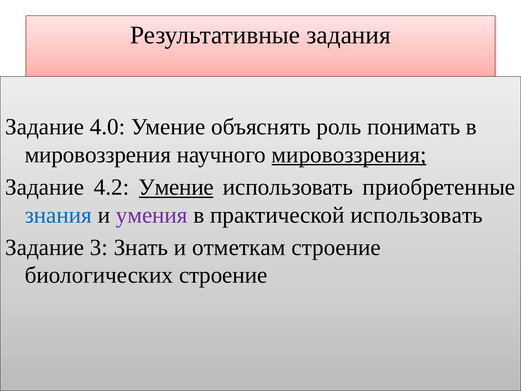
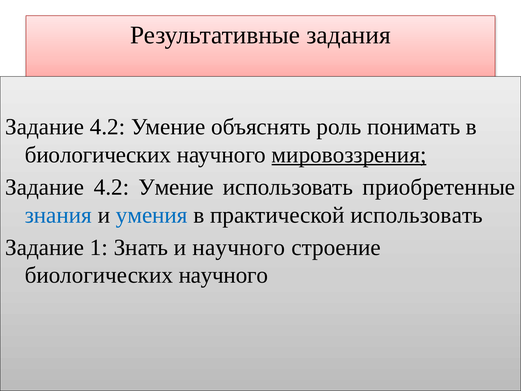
4.0 at (108, 127): 4.0 -> 4.2
мировоззрения at (98, 155): мировоззрения -> биологических
Умение at (176, 187) underline: present -> none
умения colour: purple -> blue
3: 3 -> 1
и отметкам: отметкам -> научного
строение at (223, 275): строение -> научного
